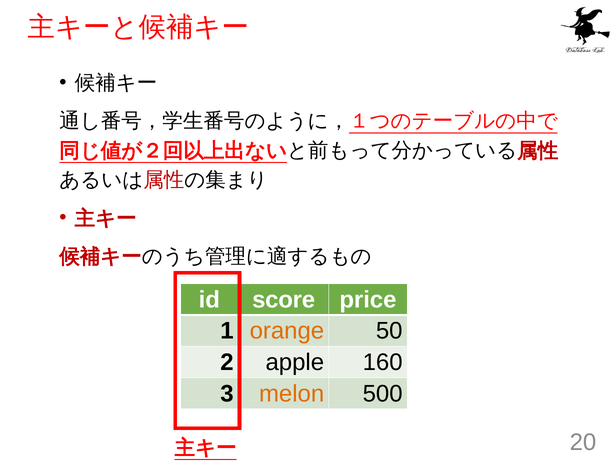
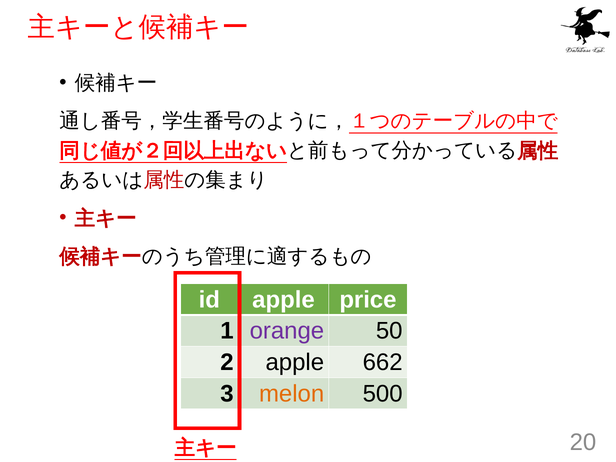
id score: score -> apple
orange colour: orange -> purple
160: 160 -> 662
